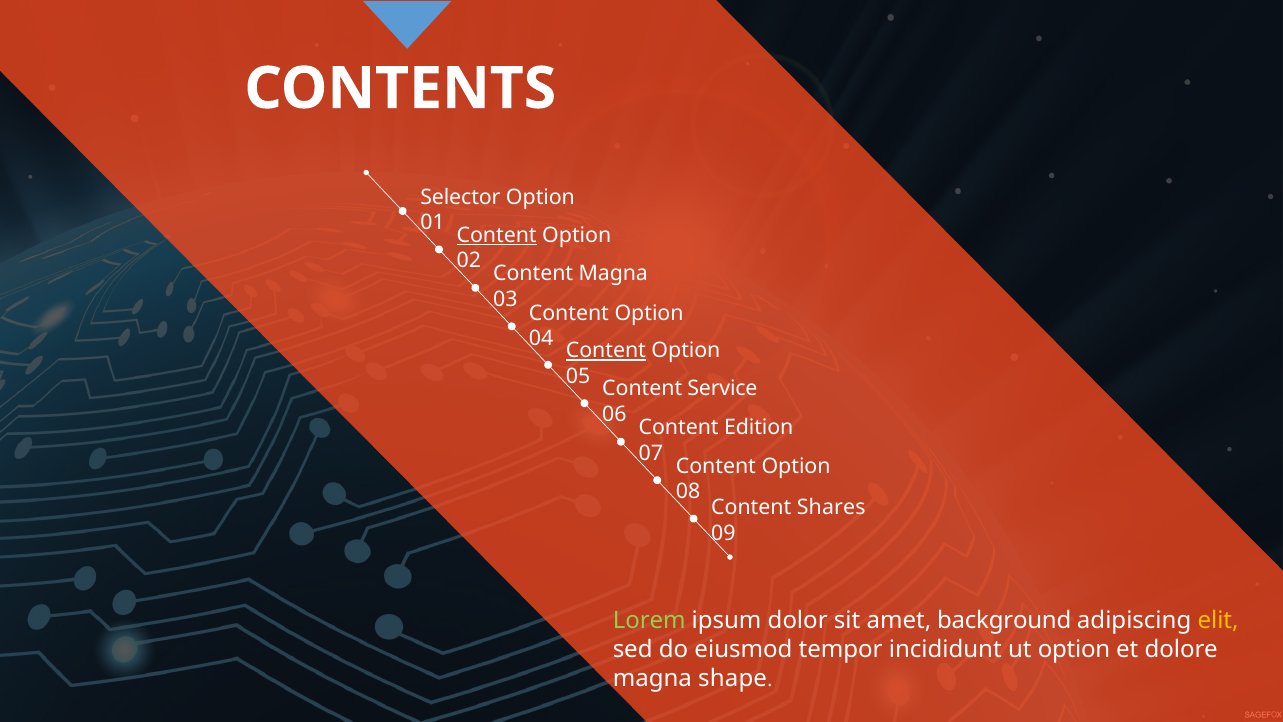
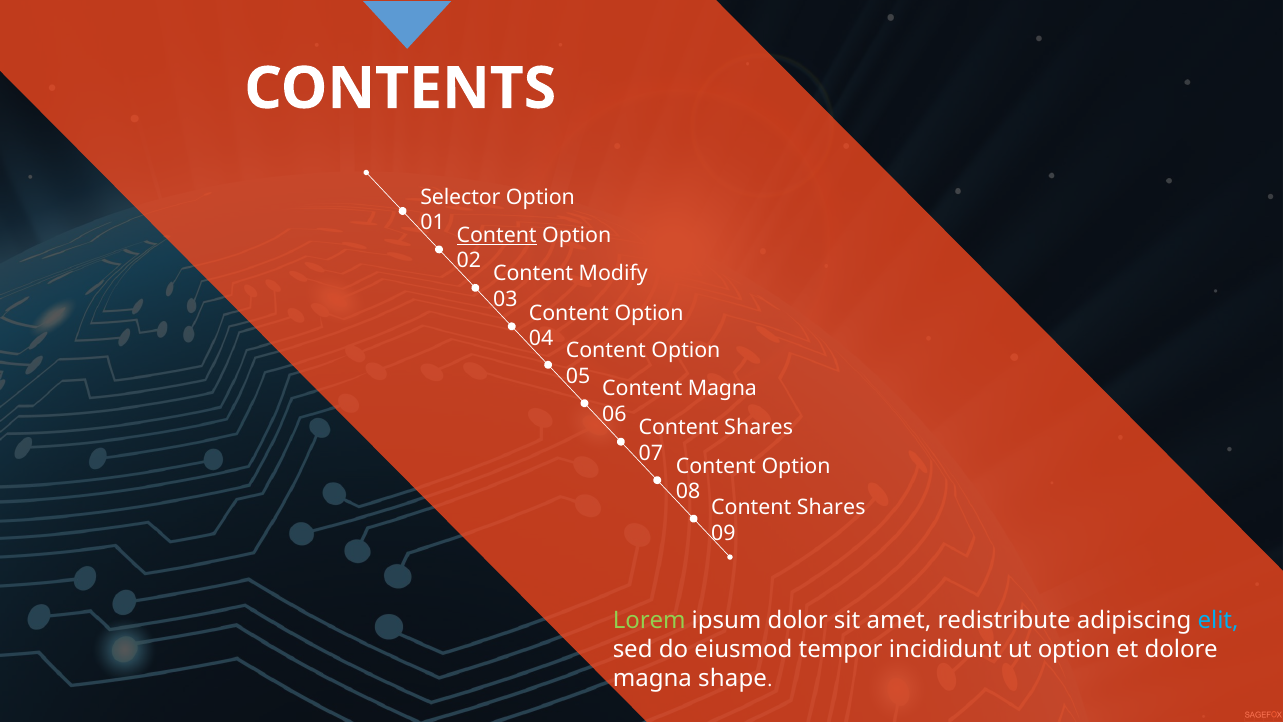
Content Magna: Magna -> Modify
Content at (606, 351) underline: present -> none
Content Service: Service -> Magna
Edition at (759, 428): Edition -> Shares
background: background -> redistribute
elit colour: yellow -> light blue
